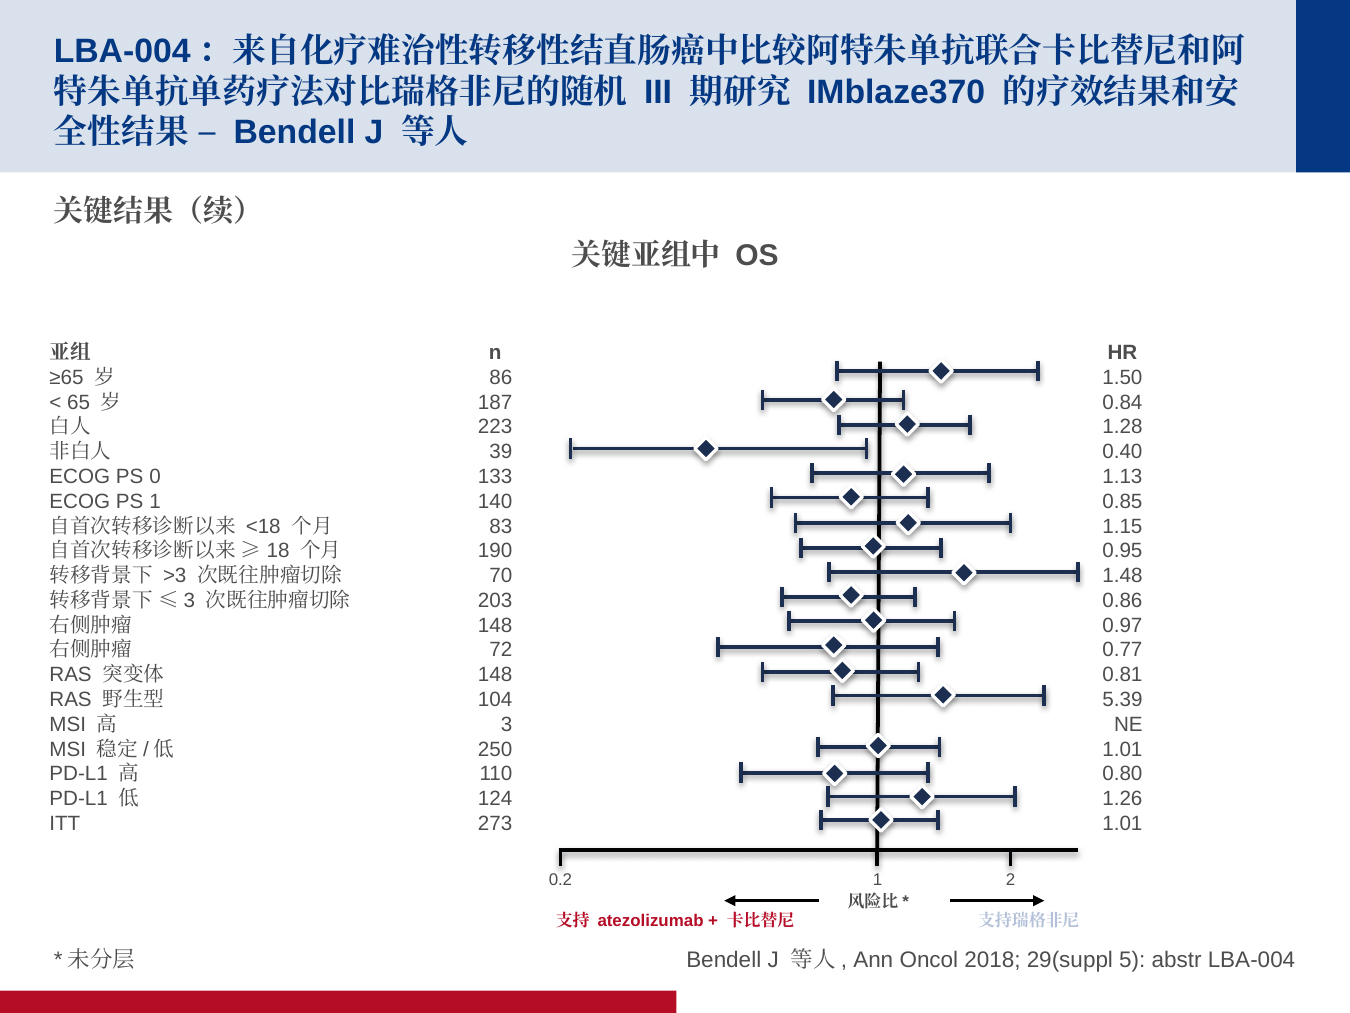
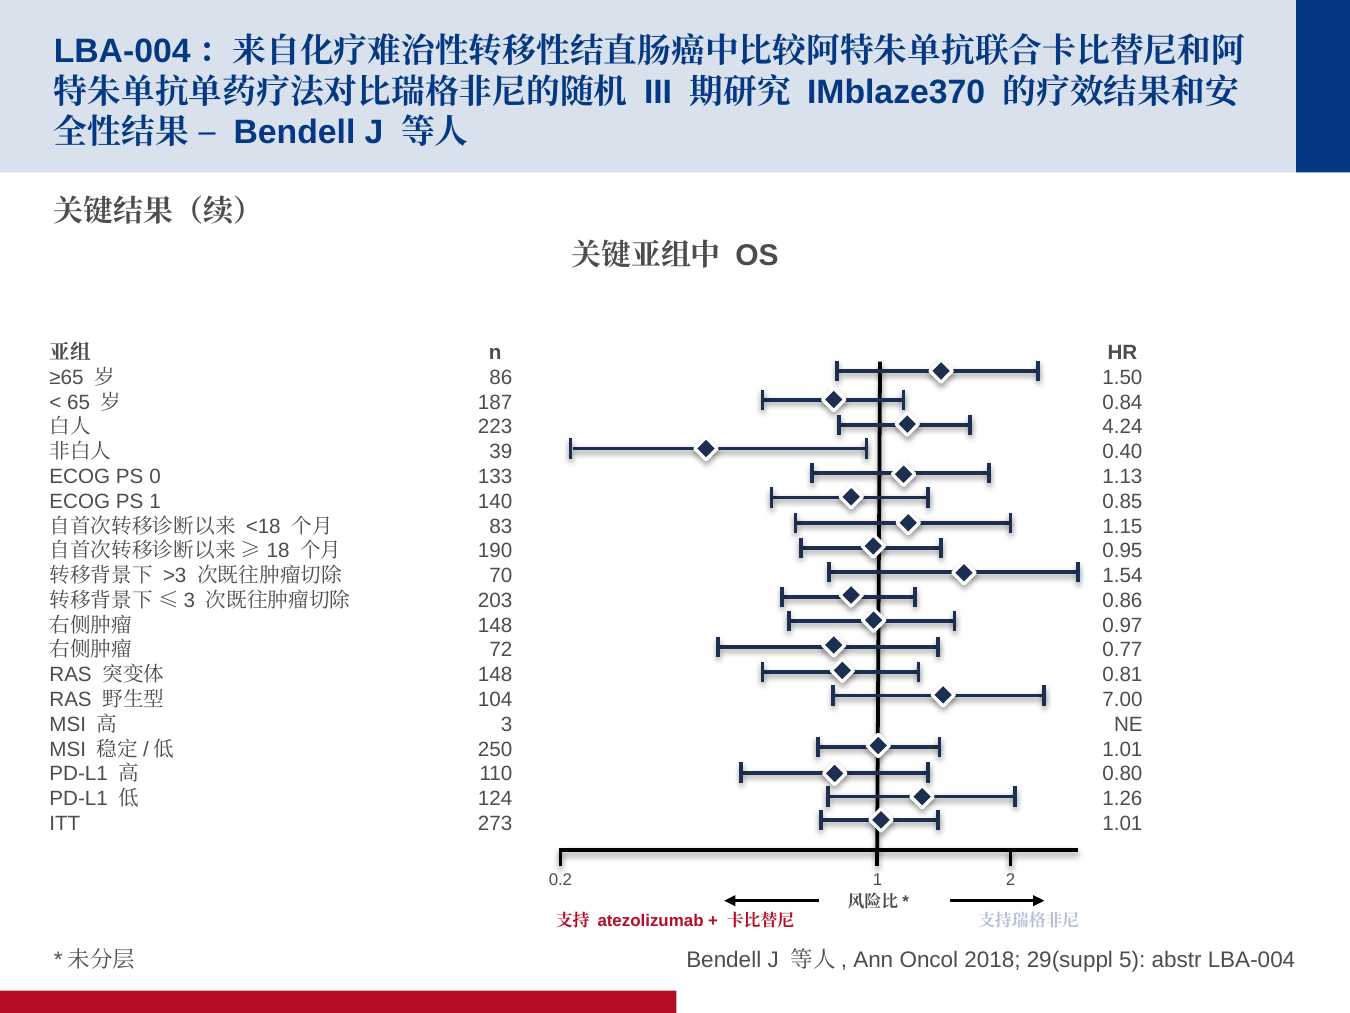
1.28: 1.28 -> 4.24
1.48: 1.48 -> 1.54
5.39: 5.39 -> 7.00
